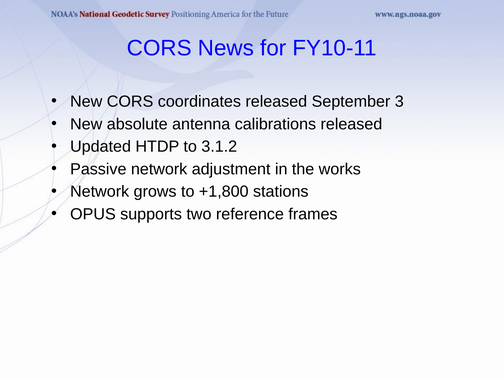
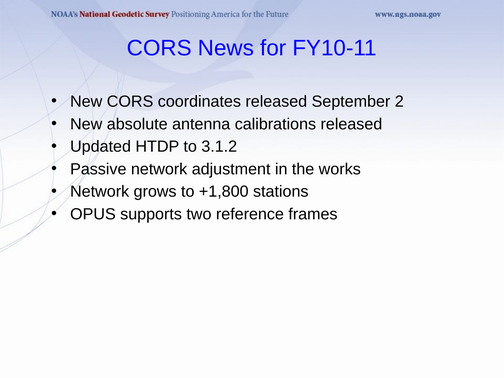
3: 3 -> 2
